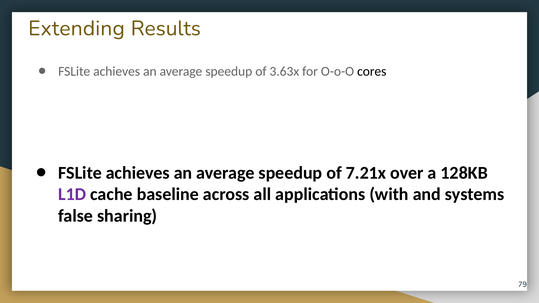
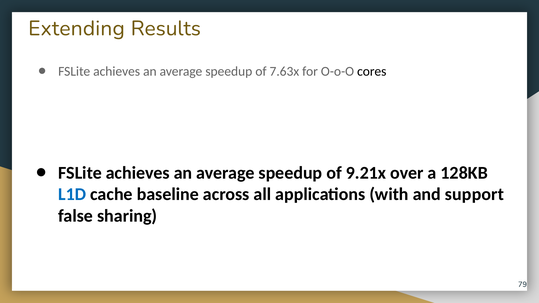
3.63x: 3.63x -> 7.63x
7.21x: 7.21x -> 9.21x
L1D colour: purple -> blue
systems: systems -> support
